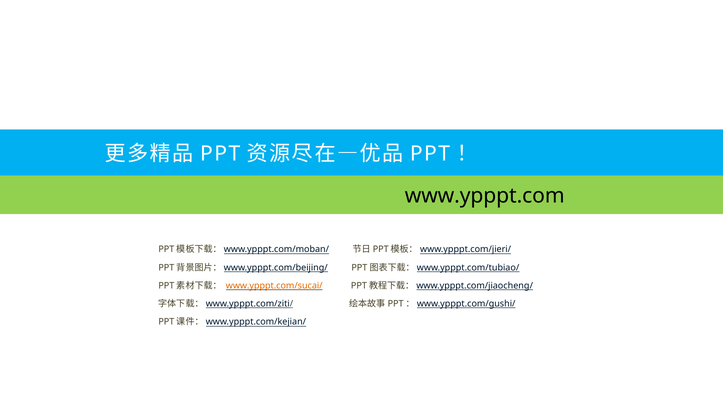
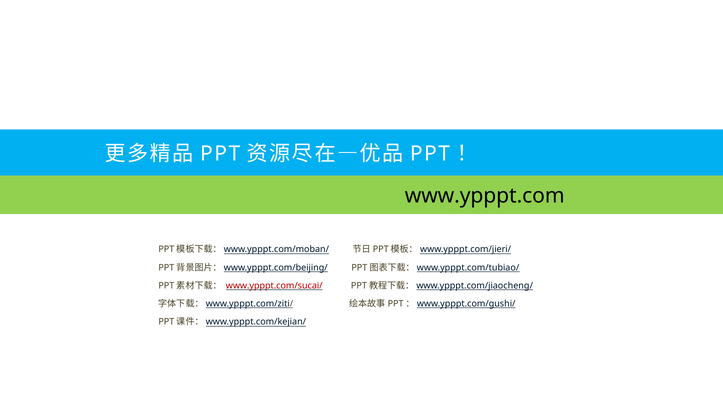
www.ypppt.com/sucai/ colour: orange -> red
